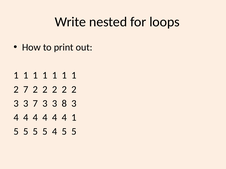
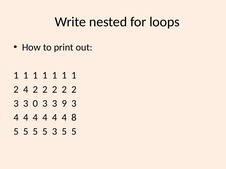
2 7: 7 -> 4
3 7: 7 -> 0
8: 8 -> 9
4 1: 1 -> 8
5 4: 4 -> 3
